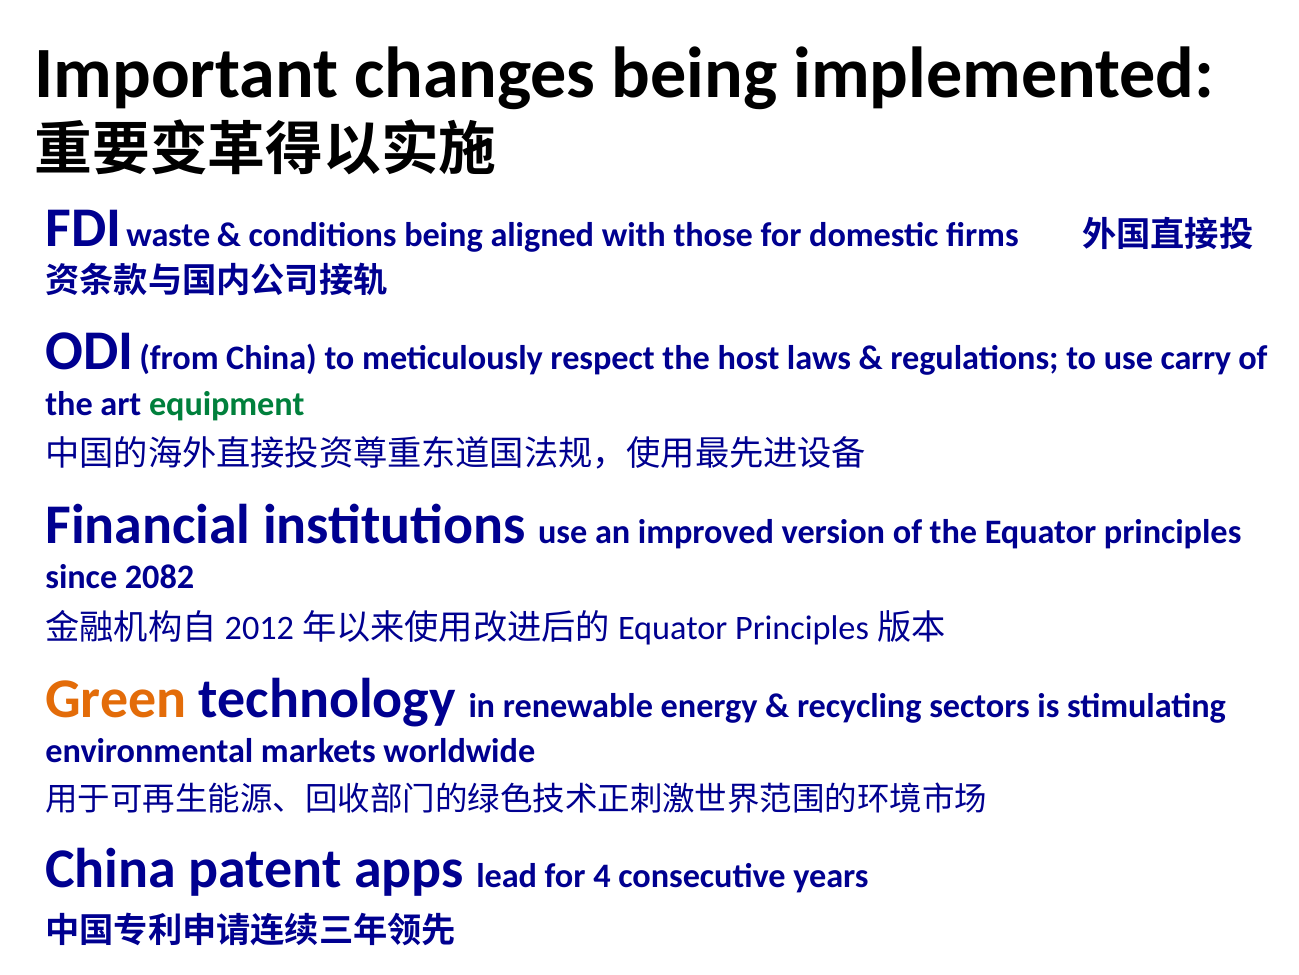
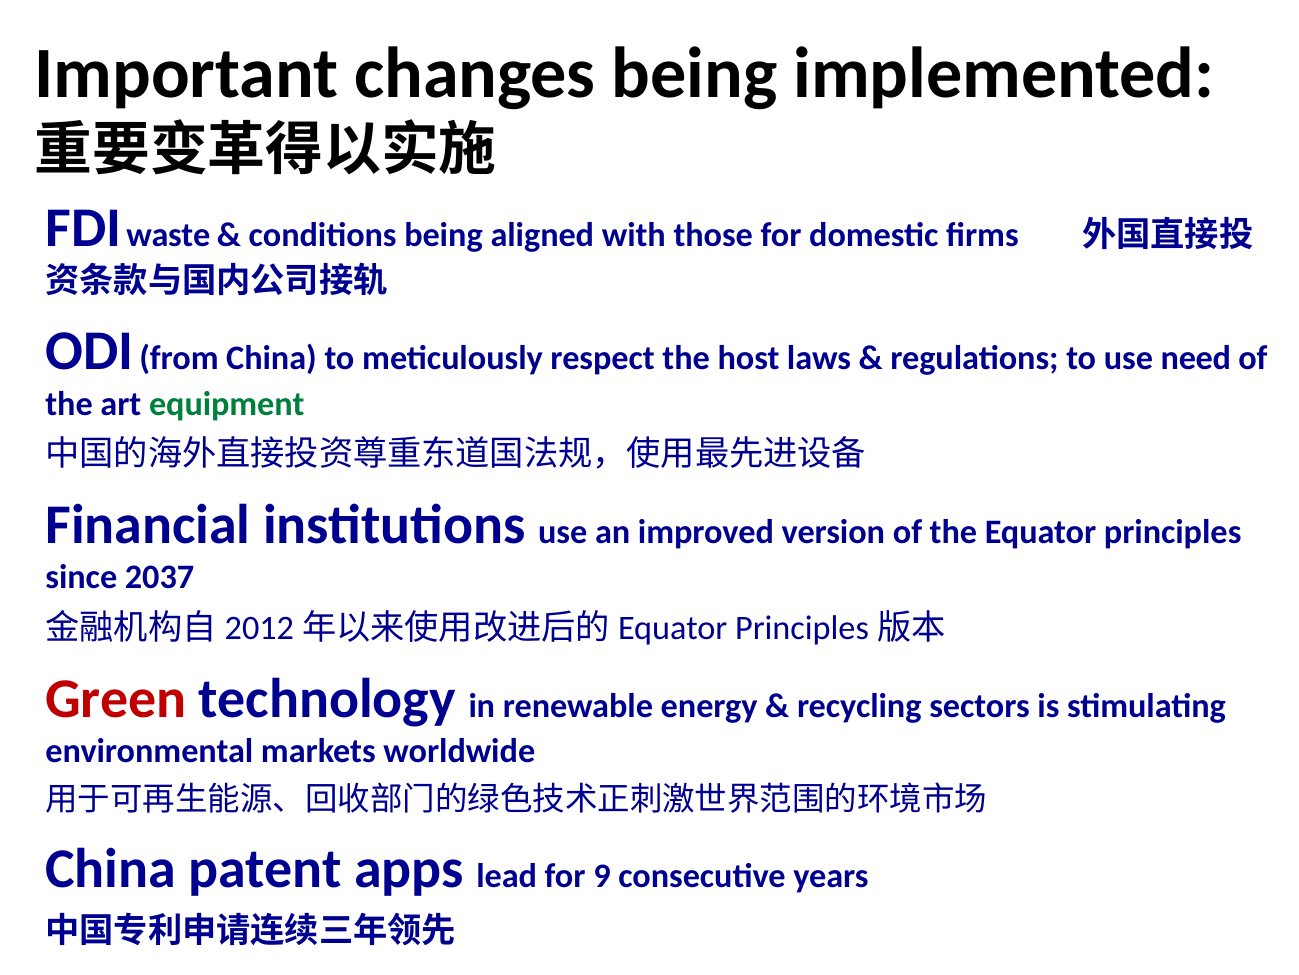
carry: carry -> need
2082: 2082 -> 2037
Green colour: orange -> red
4: 4 -> 9
